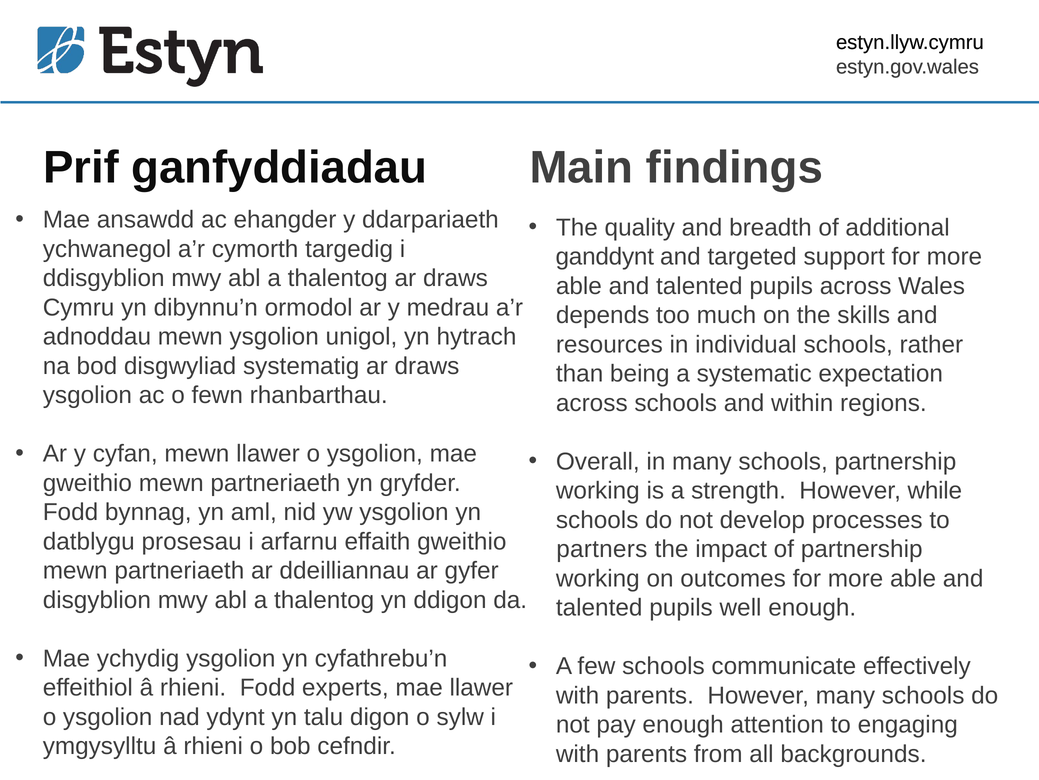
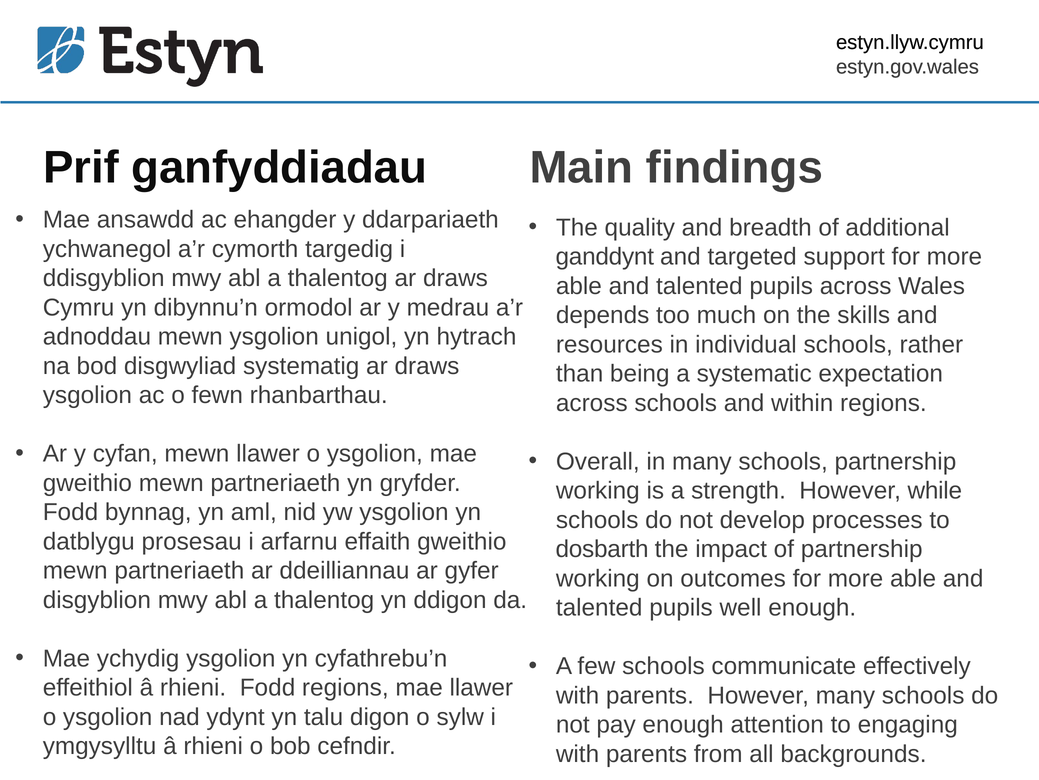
partners: partners -> dosbarth
Fodd experts: experts -> regions
